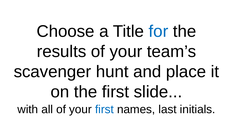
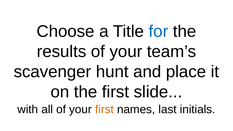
first at (104, 109) colour: blue -> orange
